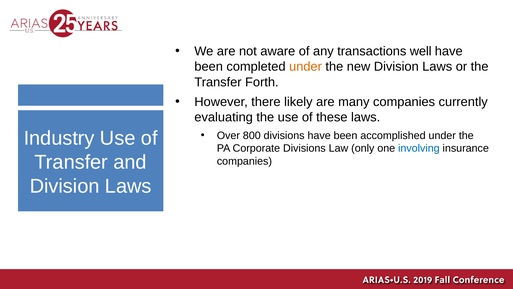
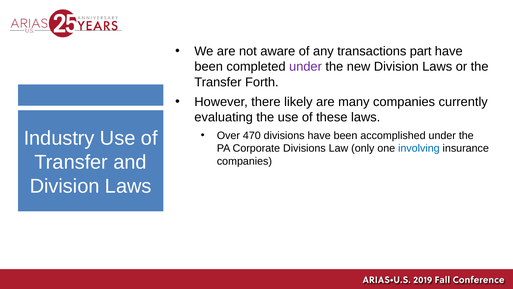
well: well -> part
under at (306, 67) colour: orange -> purple
800: 800 -> 470
